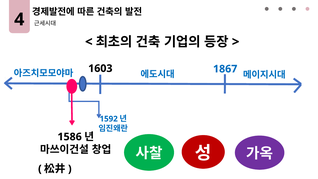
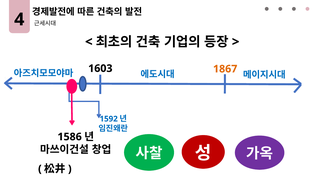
1867 colour: blue -> orange
